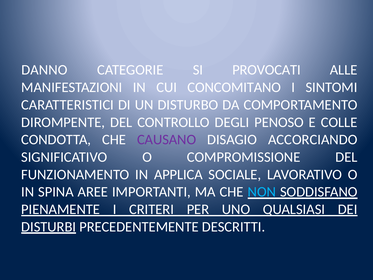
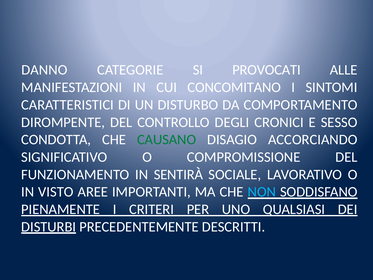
PENOSO: PENOSO -> CRONICI
COLLE: COLLE -> SESSO
CAUSANO colour: purple -> green
APPLICA: APPLICA -> SENTIRÀ
SPINA: SPINA -> VISTO
